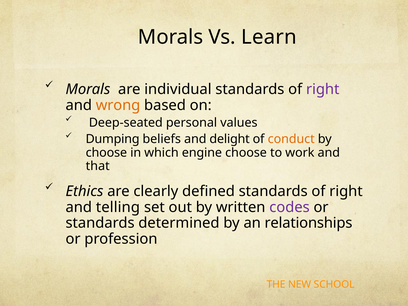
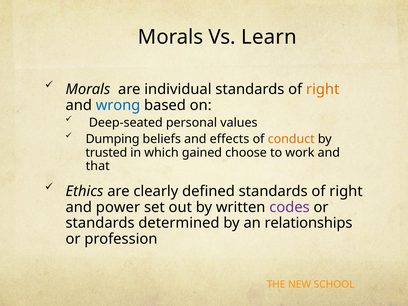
right at (323, 89) colour: purple -> orange
wrong colour: orange -> blue
delight: delight -> effects
choose at (106, 153): choose -> trusted
engine: engine -> gained
telling: telling -> power
